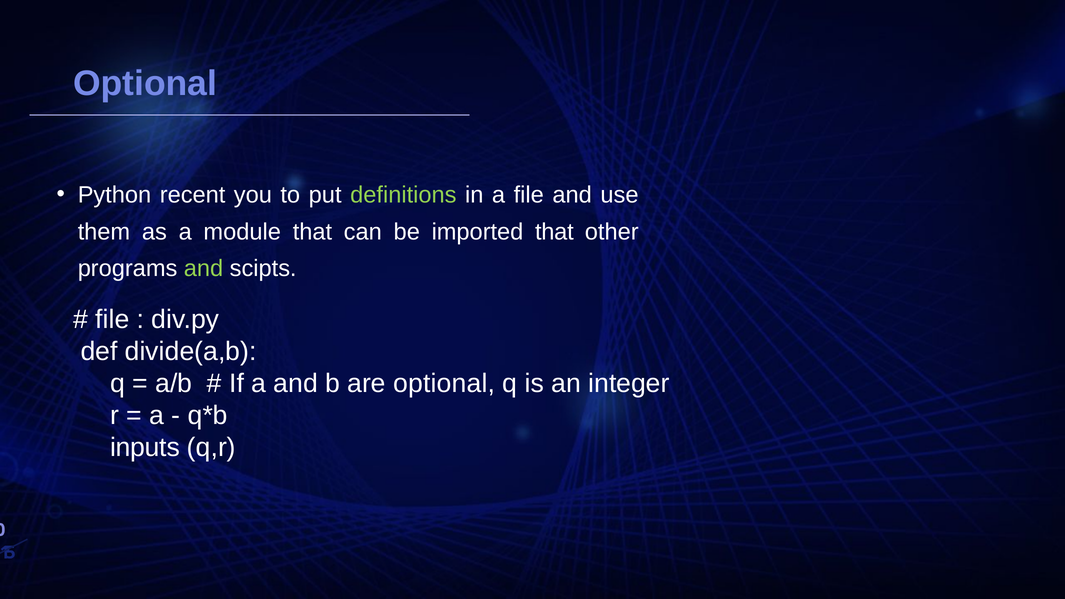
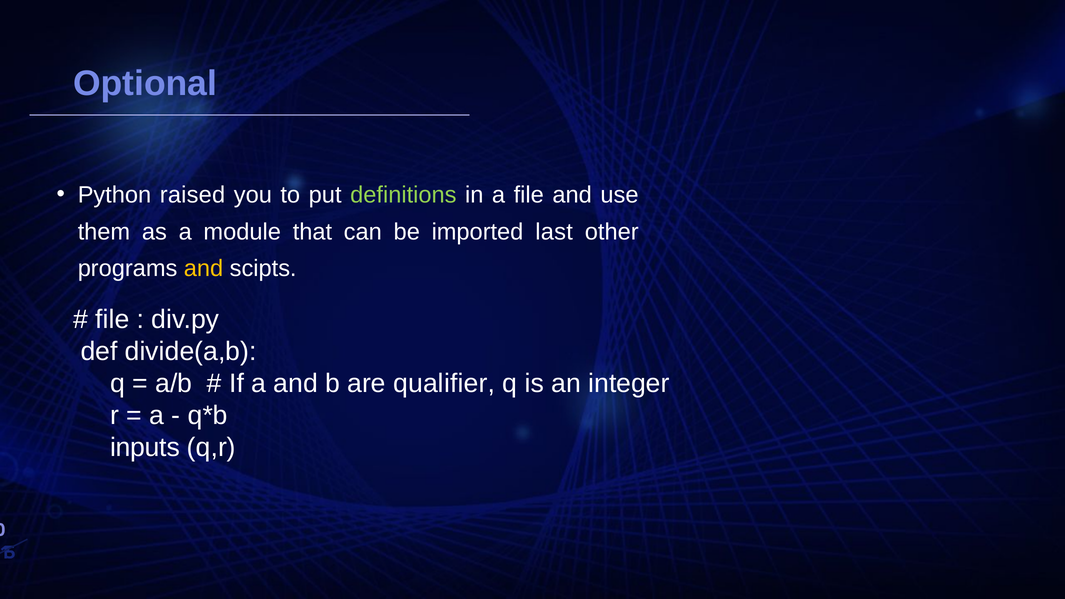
recent: recent -> raised
imported that: that -> last
and at (204, 269) colour: light green -> yellow
are optional: optional -> qualifier
